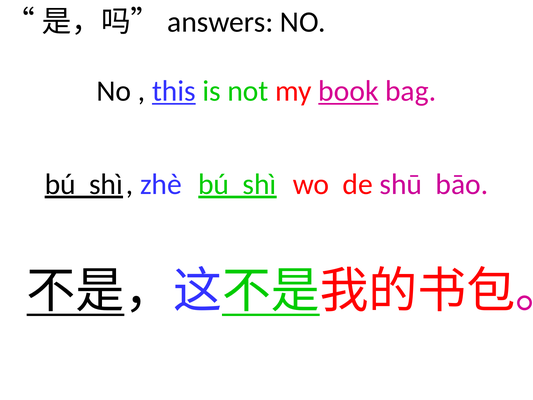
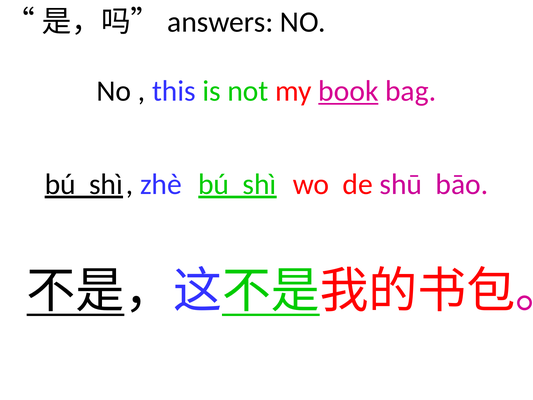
this underline: present -> none
